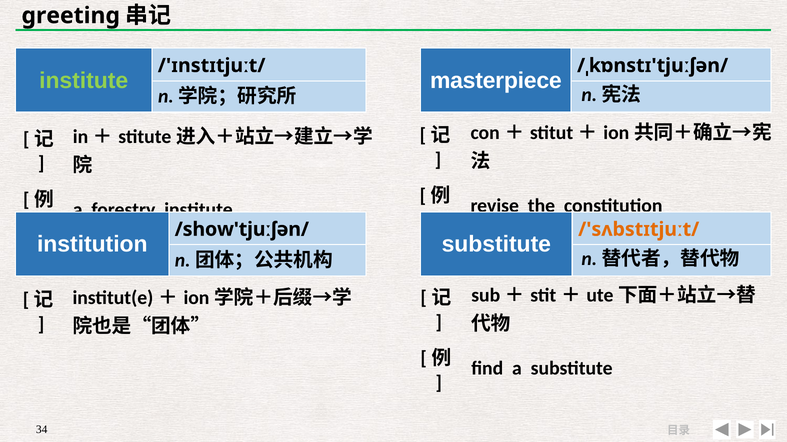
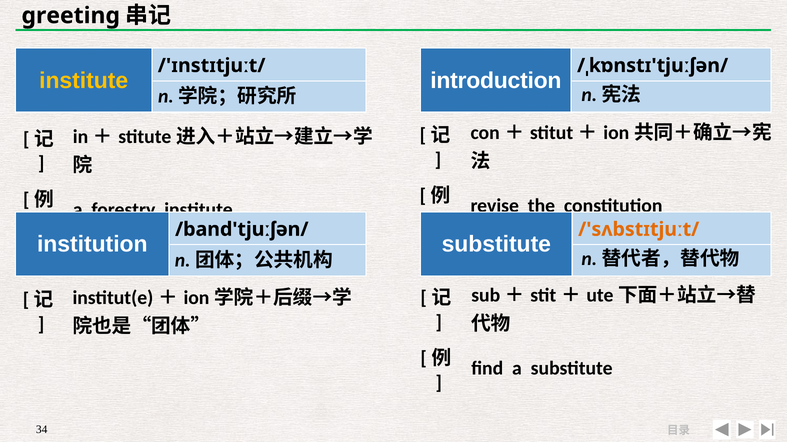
institute at (84, 81) colour: light green -> yellow
masterpiece: masterpiece -> introduction
/show'tjuːʃən/: /show'tjuːʃən/ -> /band'tjuːʃən/
